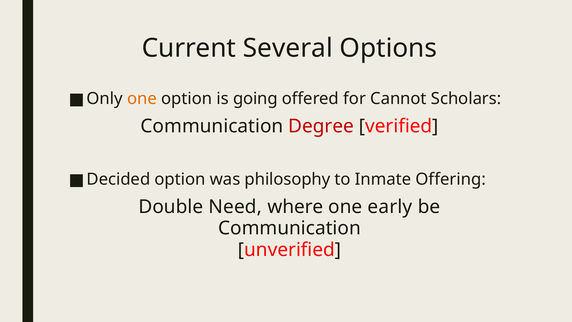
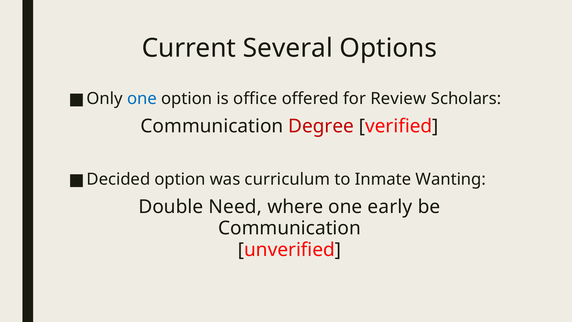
one at (142, 99) colour: orange -> blue
going: going -> office
Cannot: Cannot -> Review
philosophy: philosophy -> curriculum
Offering: Offering -> Wanting
